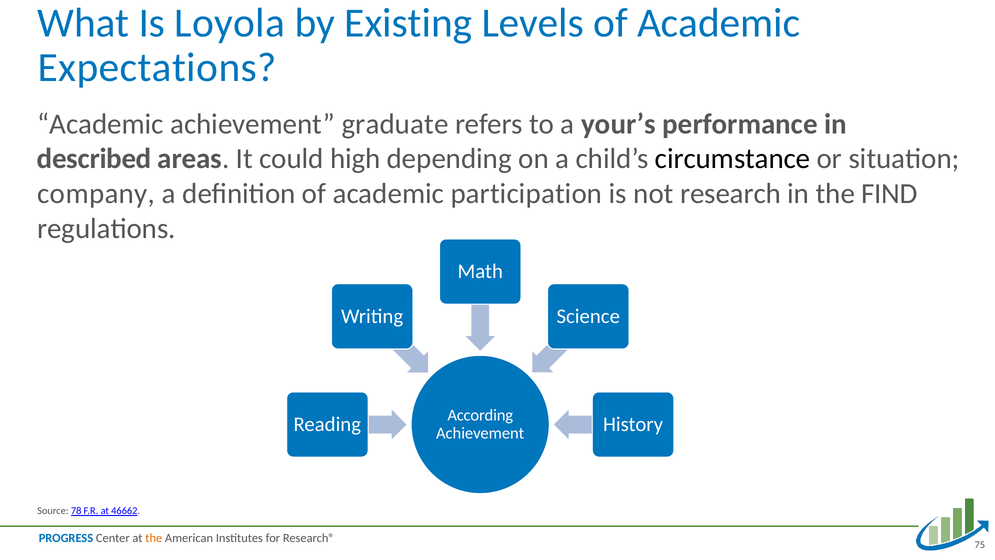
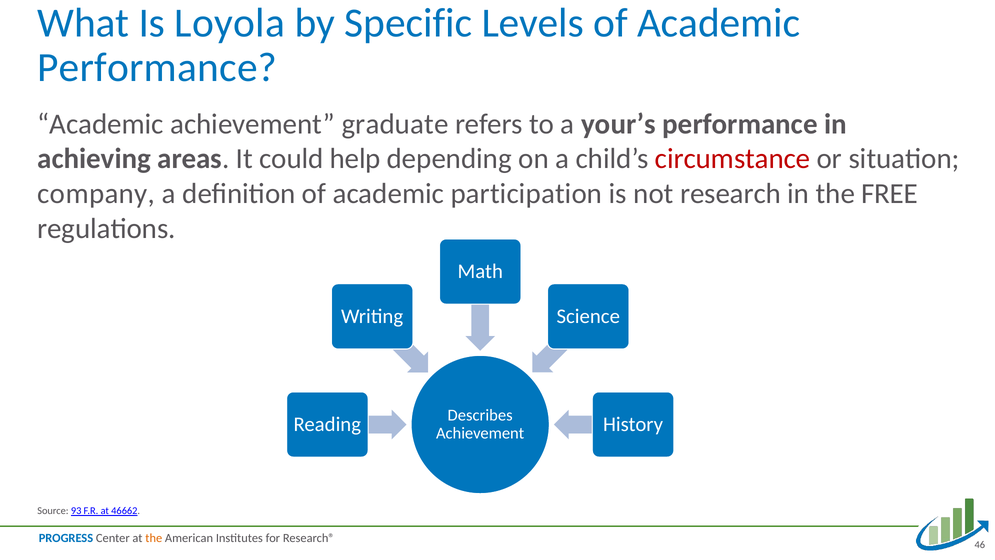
Existing: Existing -> Specific
Expectations at (157, 68): Expectations -> Performance
described: described -> achieving
high: high -> help
circumstance colour: black -> red
FIND: FIND -> FREE
According: According -> Describes
78: 78 -> 93
75: 75 -> 46
